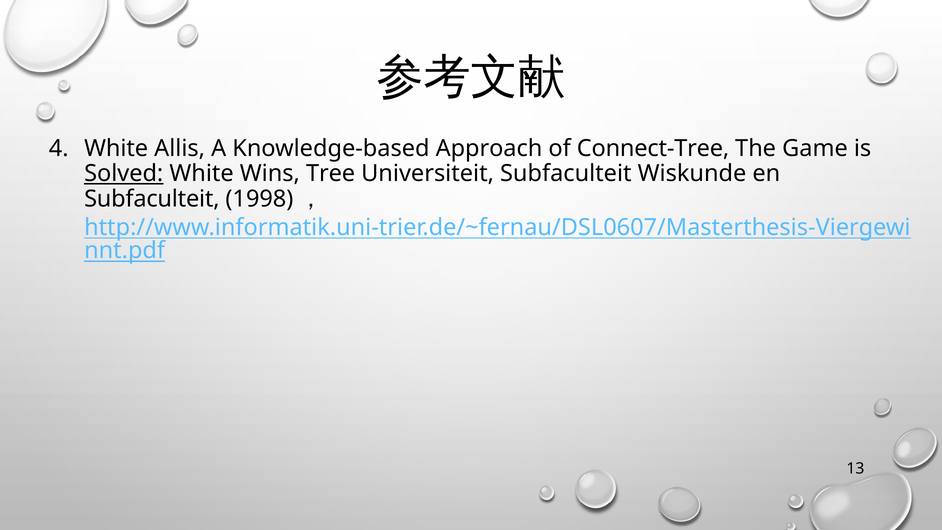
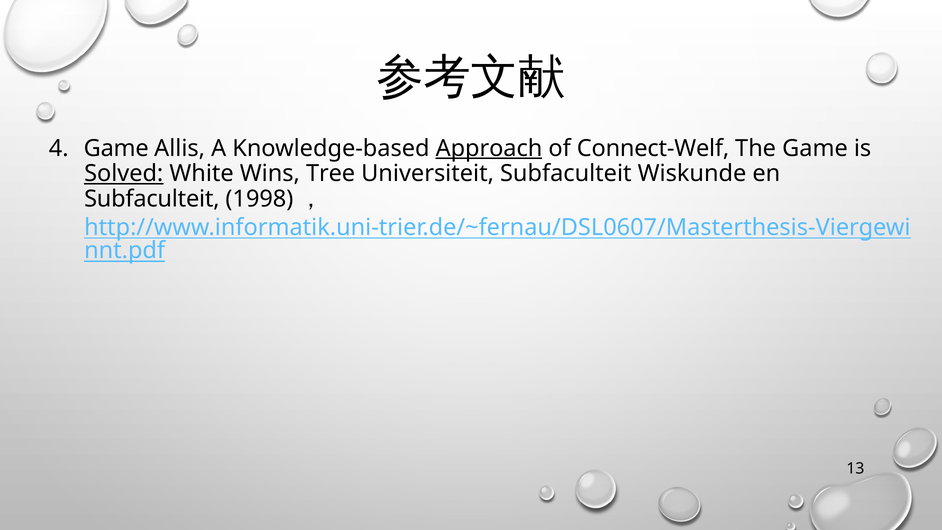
White at (116, 148): White -> Game
Approach underline: none -> present
Connect-Tree: Connect-Tree -> Connect-Welf
